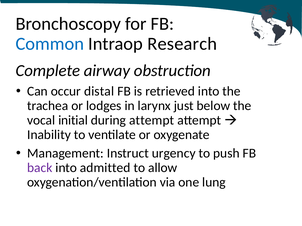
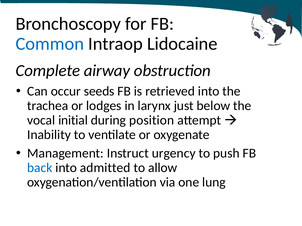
Research: Research -> Lidocaine
distal: distal -> seeds
during attempt: attempt -> position
back colour: purple -> blue
